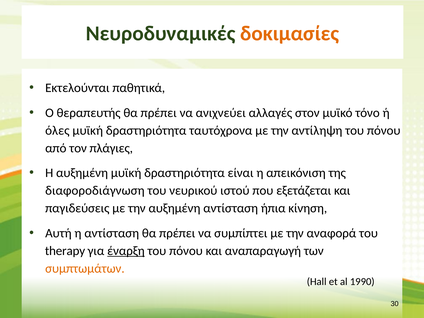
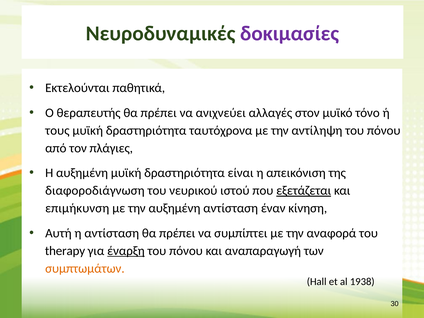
δοκιμασίες colour: orange -> purple
όλες: όλες -> τους
εξετάζεται underline: none -> present
παγιδεύσεις: παγιδεύσεις -> επιμήκυνση
ήπια: ήπια -> έναν
1990: 1990 -> 1938
